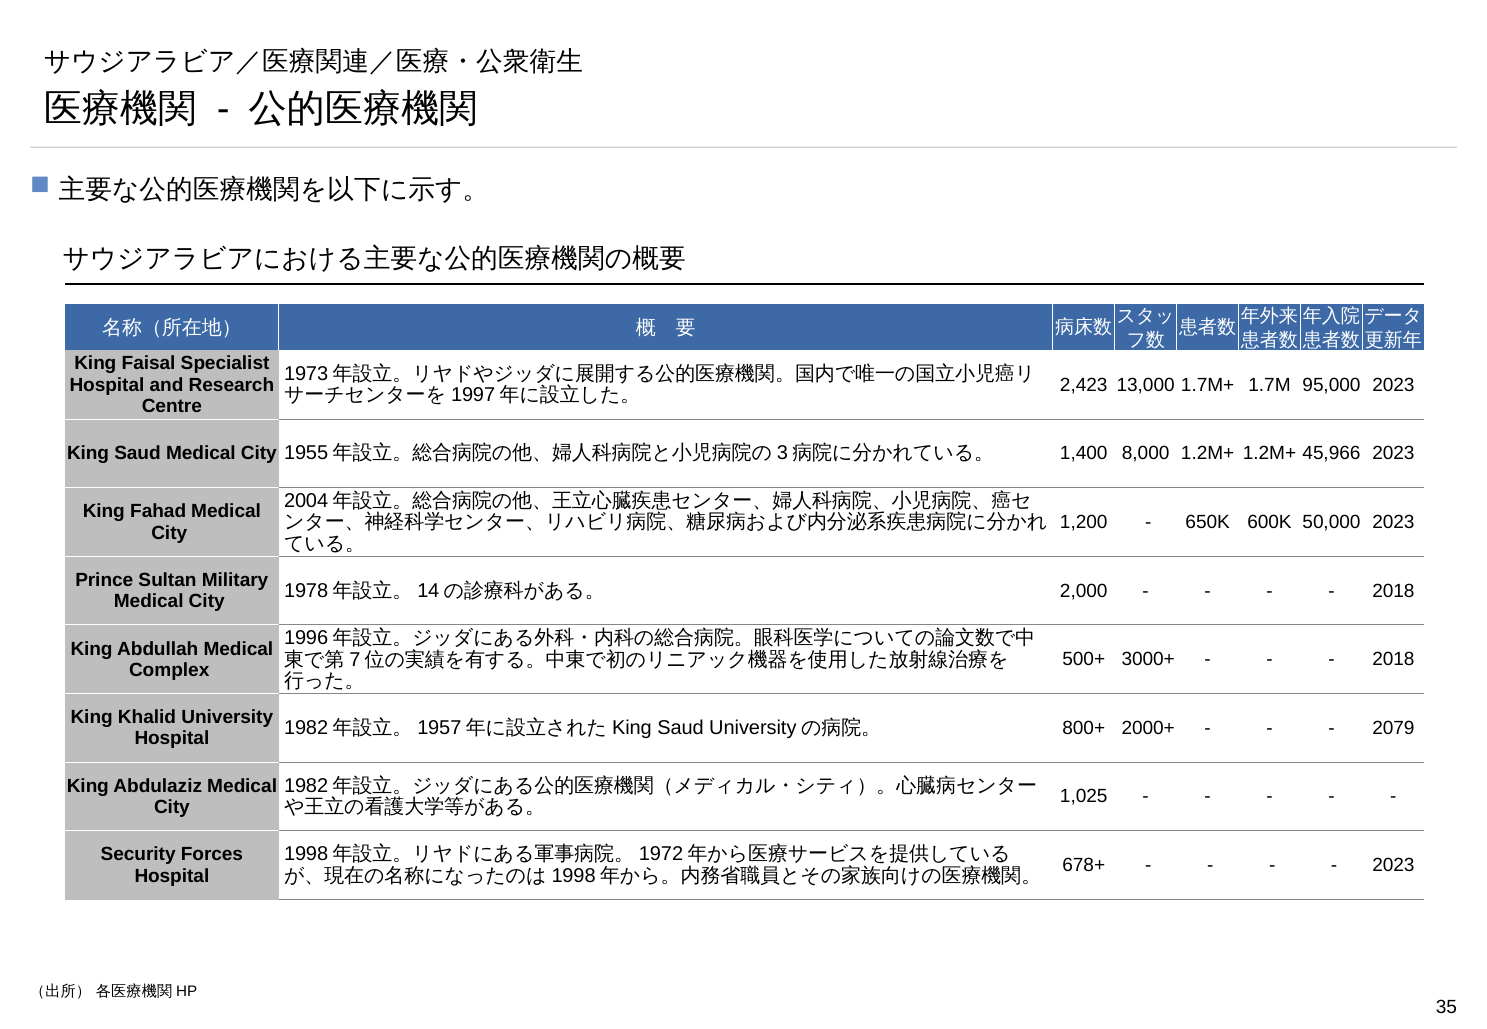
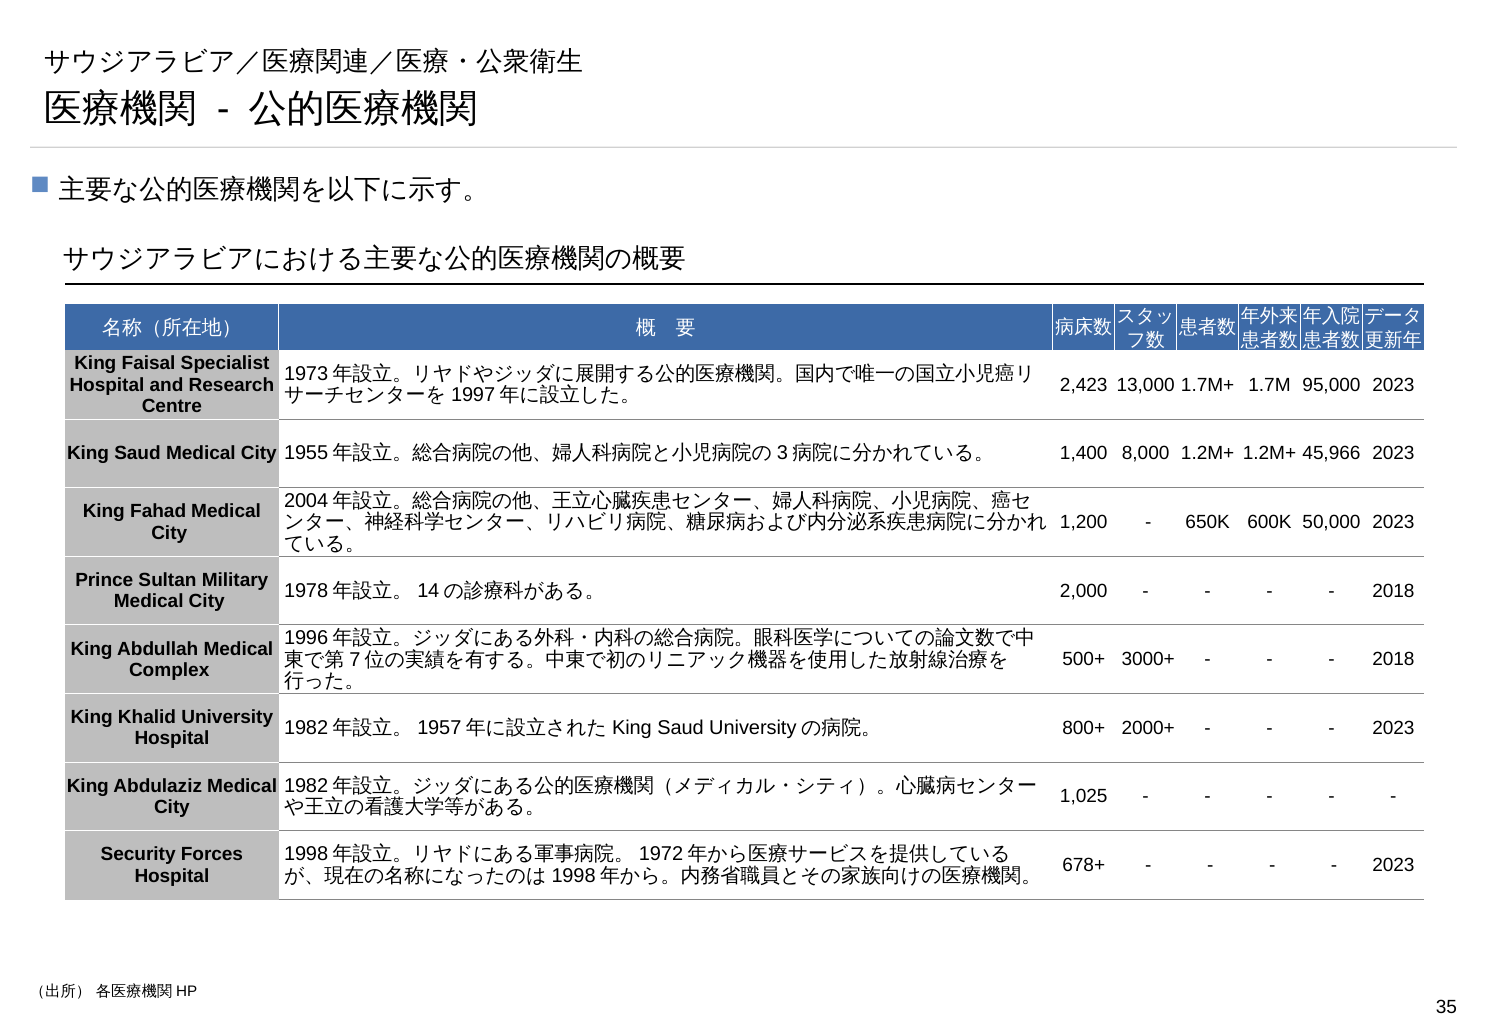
2079 at (1393, 728): 2079 -> 2023
